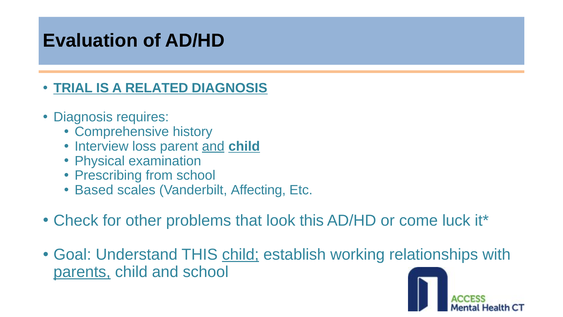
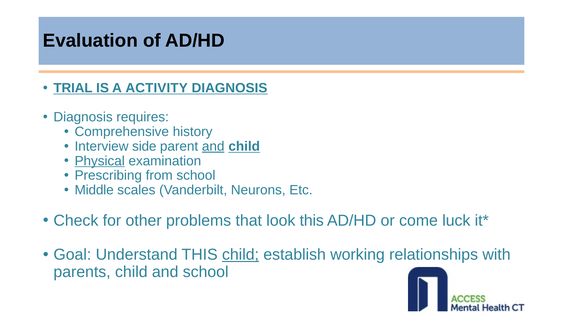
RELATED: RELATED -> ACTIVITY
loss: loss -> side
Physical underline: none -> present
Based: Based -> Middle
Affecting: Affecting -> Neurons
parents underline: present -> none
